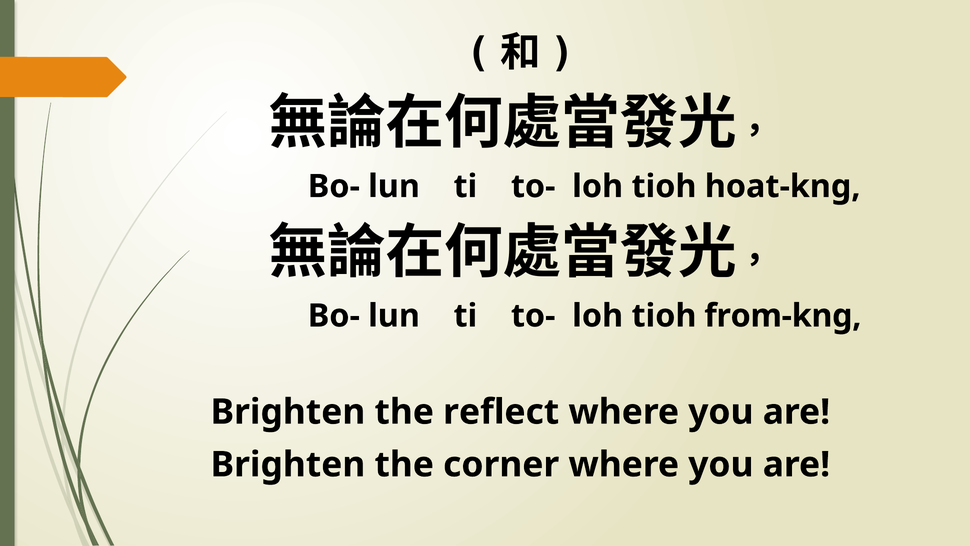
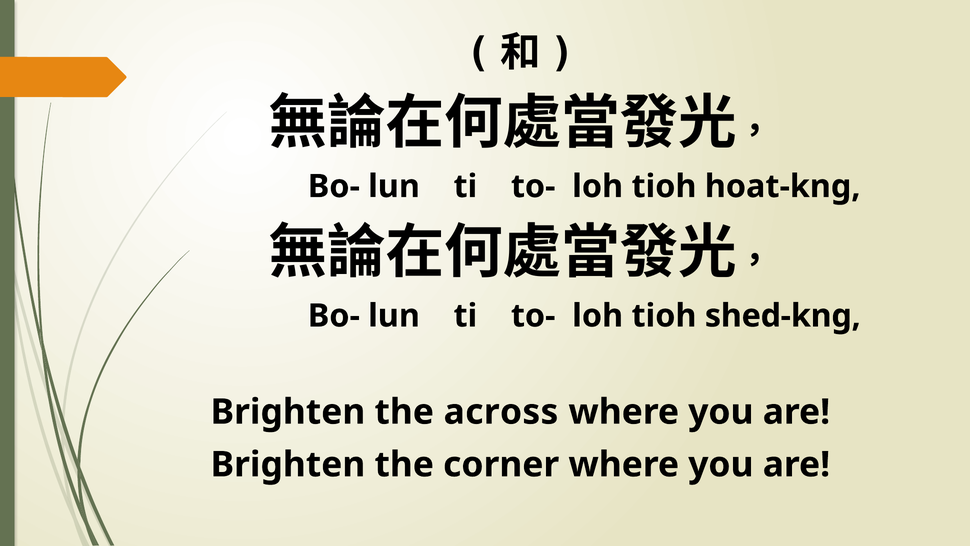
from-kng: from-kng -> shed-kng
reflect: reflect -> across
